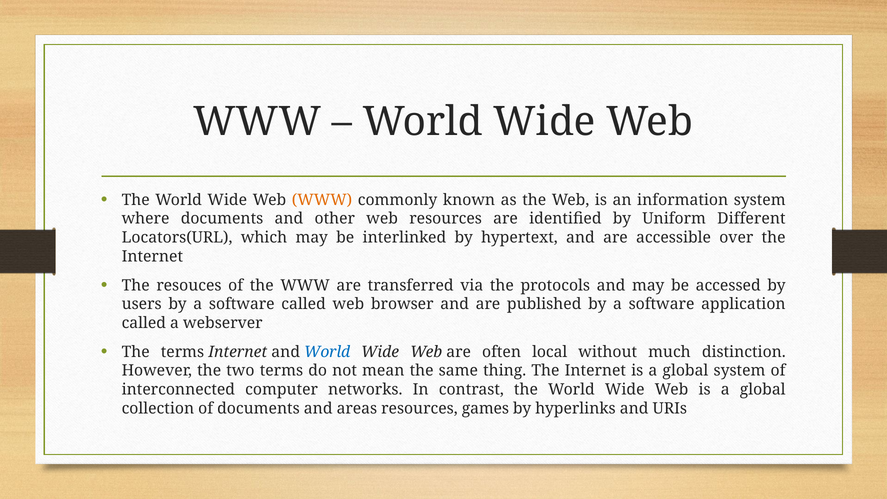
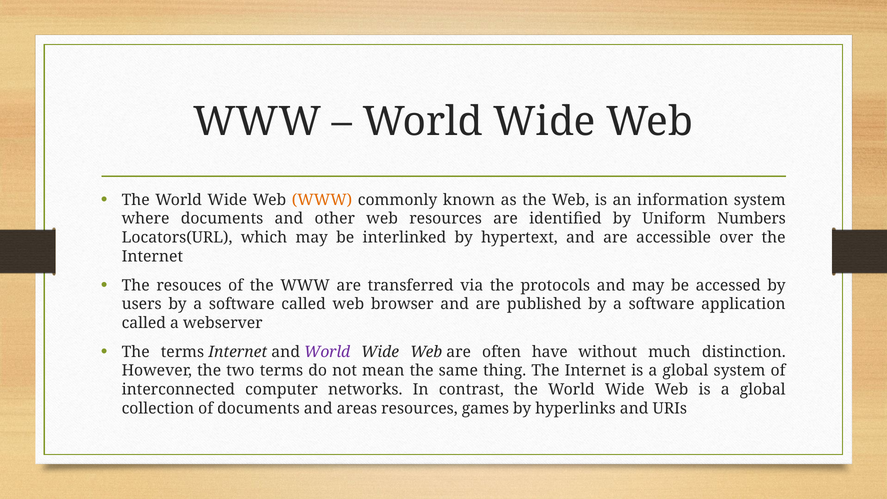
Different: Different -> Numbers
World at (327, 352) colour: blue -> purple
local: local -> have
